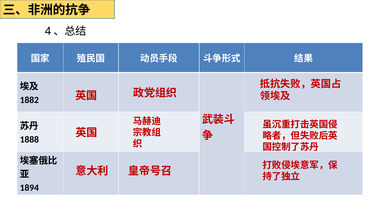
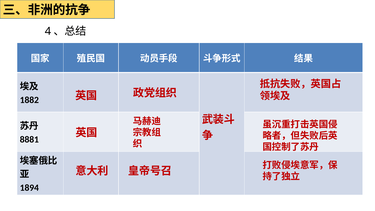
1888: 1888 -> 8881
